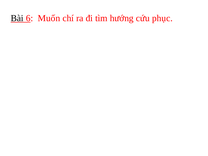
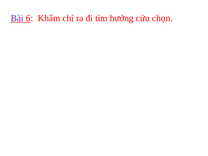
Bài colour: black -> purple
Muốn: Muốn -> Khâm
phục: phục -> chọn
